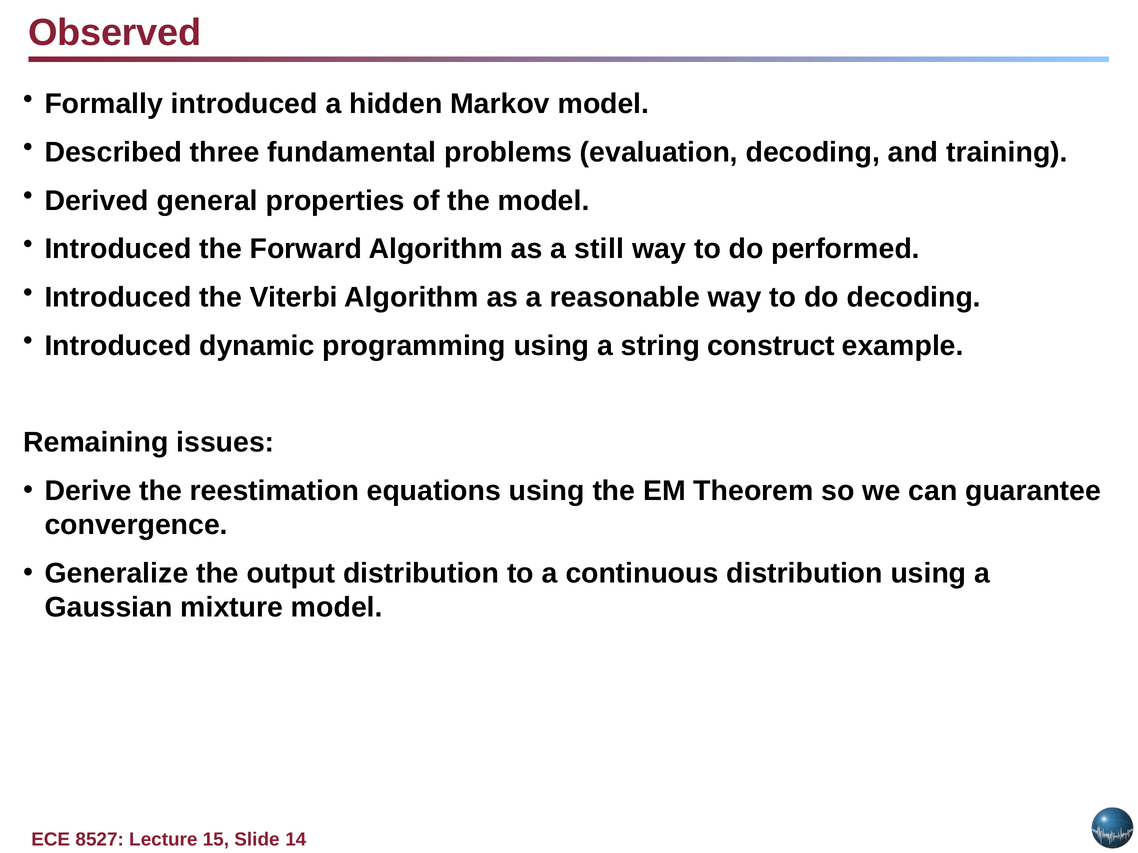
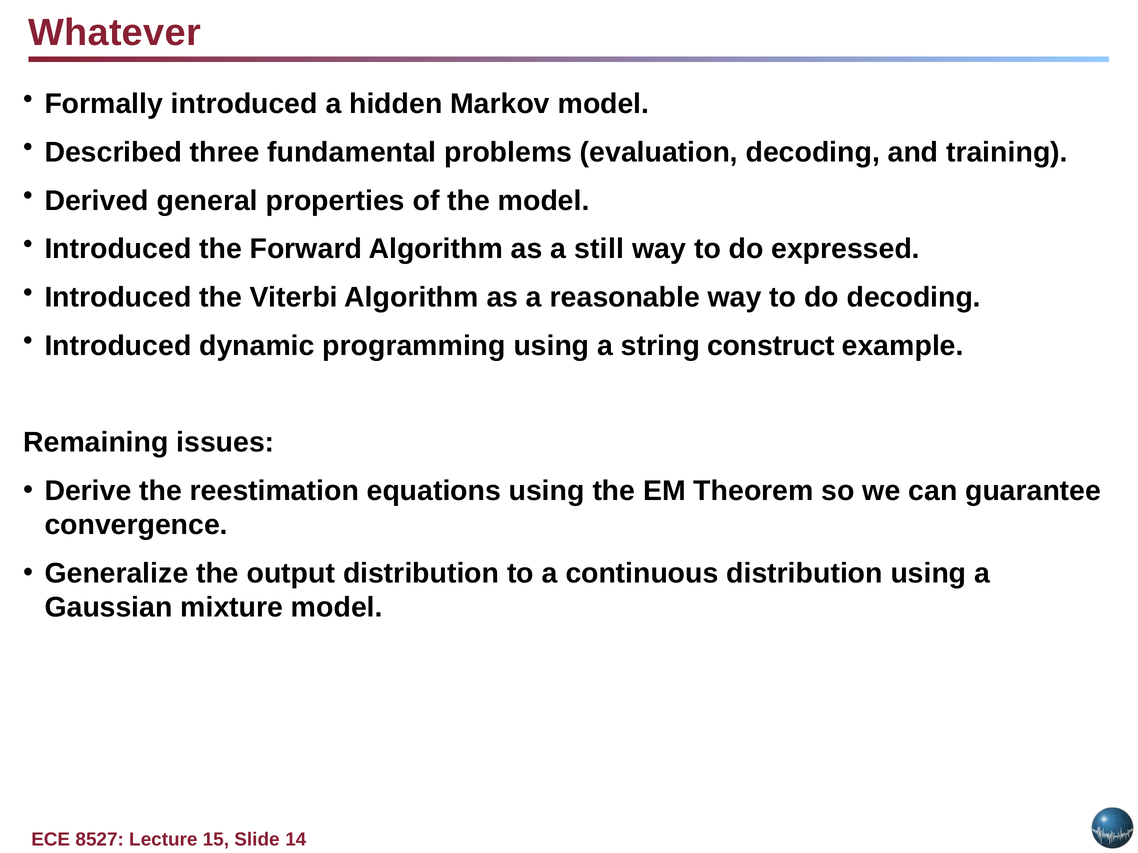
Observed: Observed -> Whatever
performed: performed -> expressed
